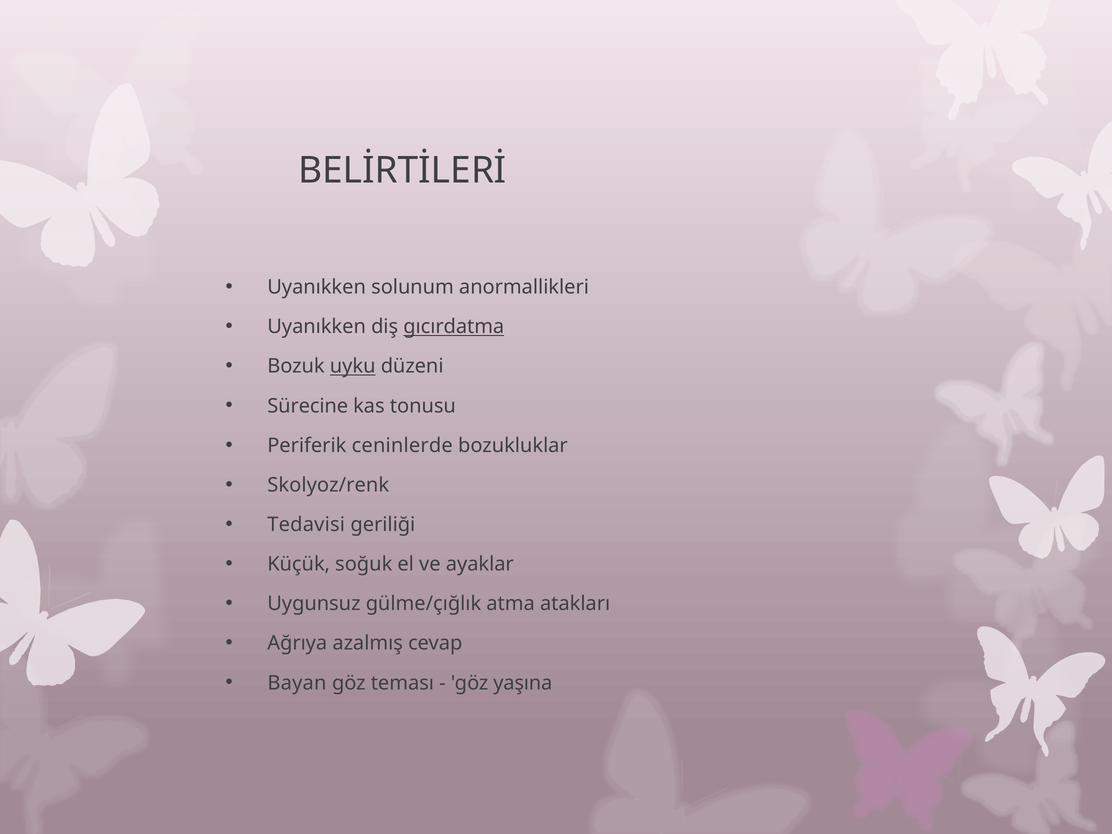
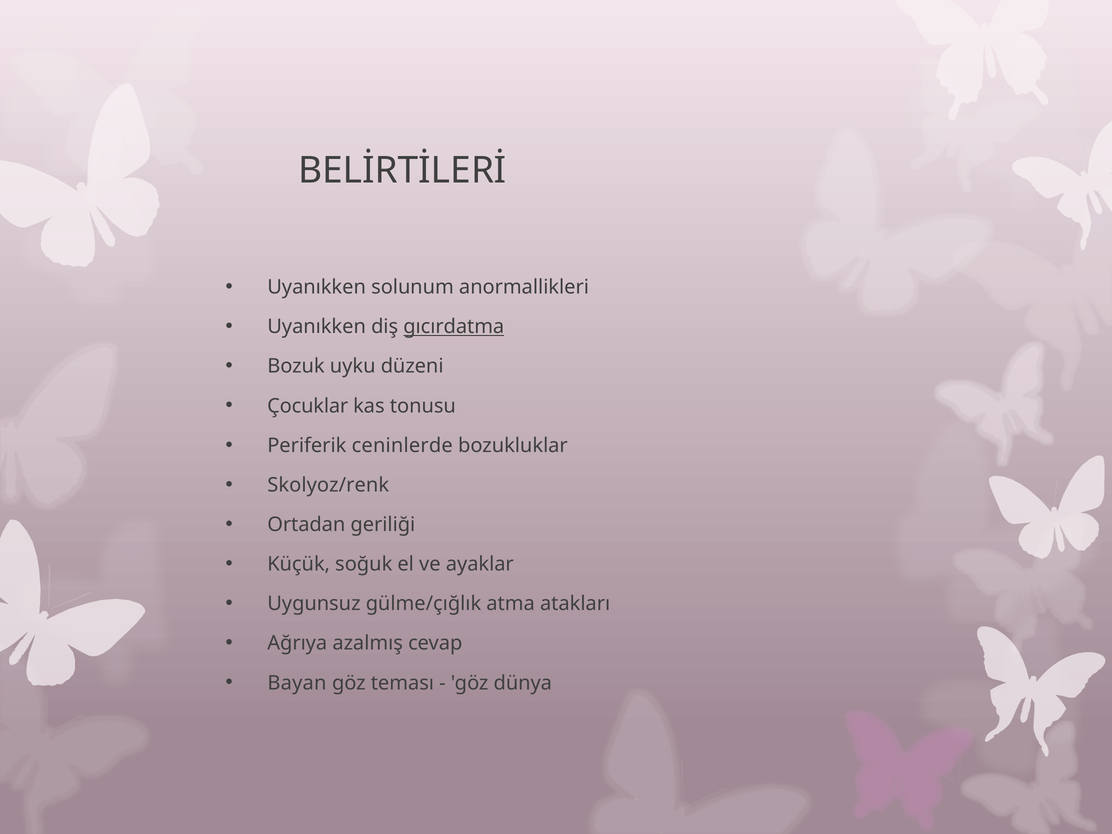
uyku underline: present -> none
Sürecine: Sürecine -> Çocuklar
Tedavisi: Tedavisi -> Ortadan
yaşına: yaşına -> dünya
